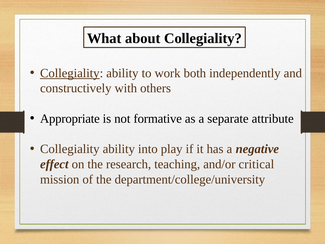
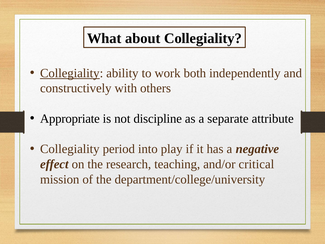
formative: formative -> discipline
ability at (119, 149): ability -> period
